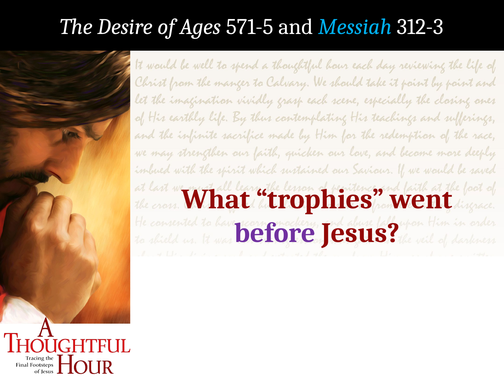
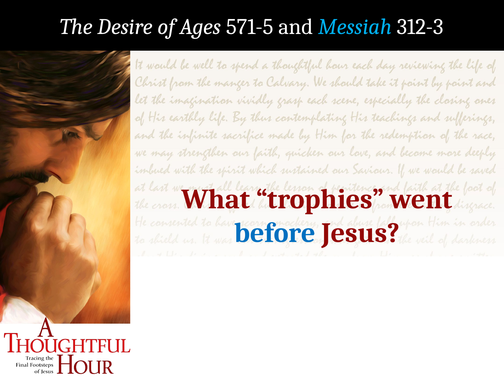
before colour: purple -> blue
